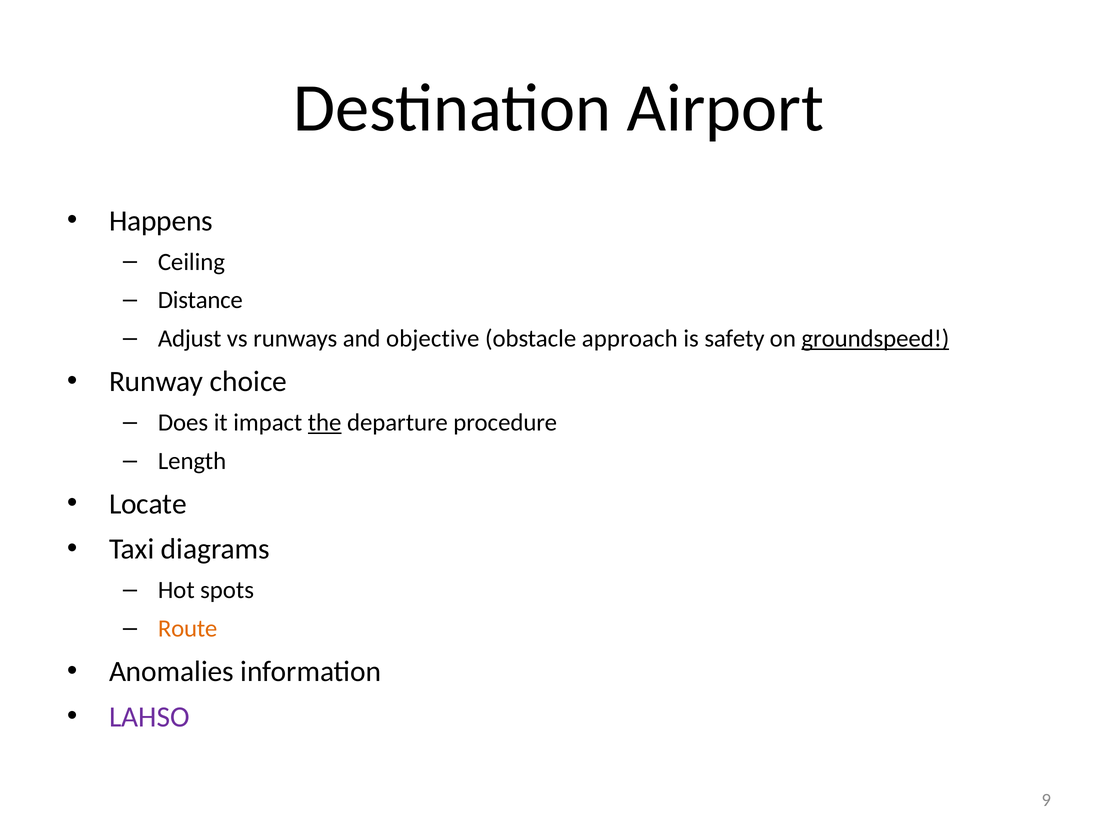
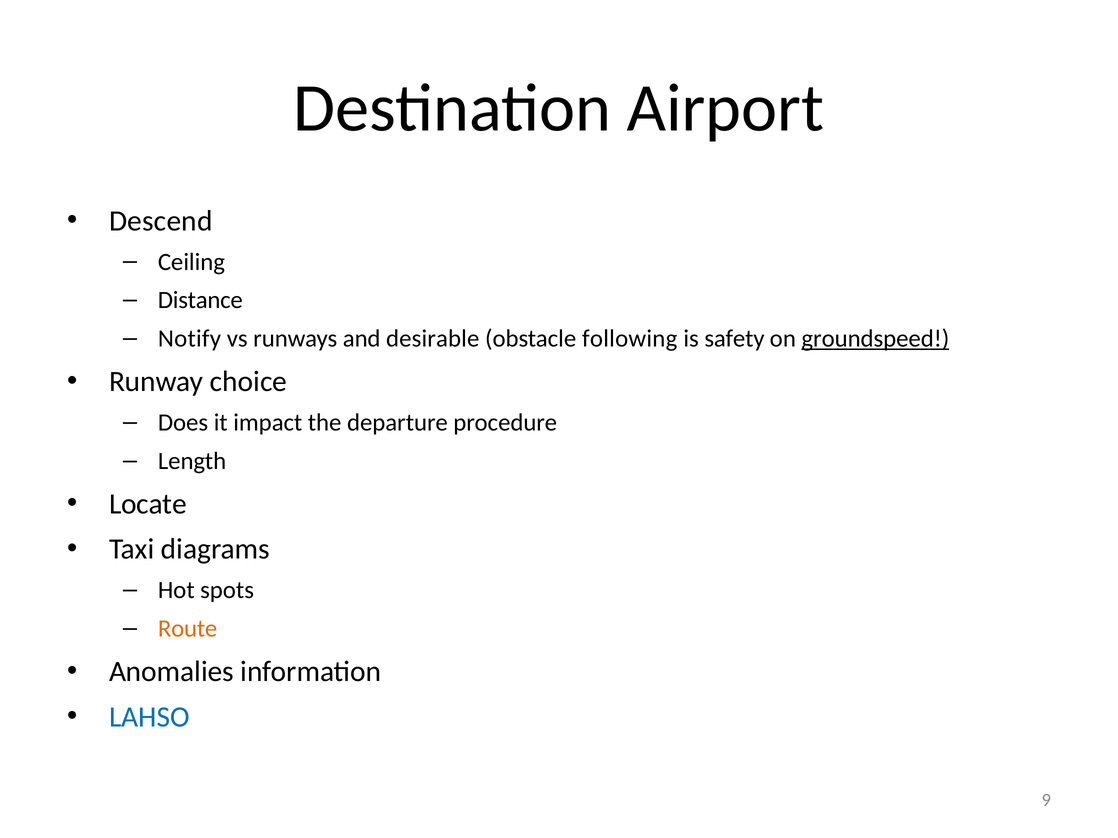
Happens: Happens -> Descend
Adjust: Adjust -> Notify
objective: objective -> desirable
approach: approach -> following
the underline: present -> none
LAHSO colour: purple -> blue
